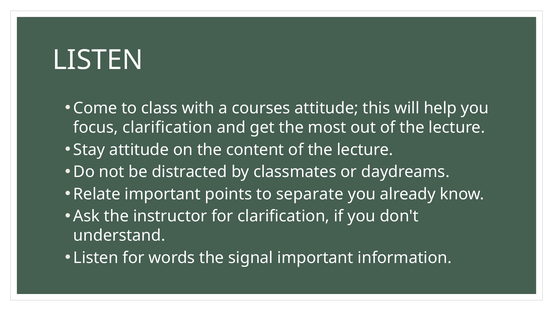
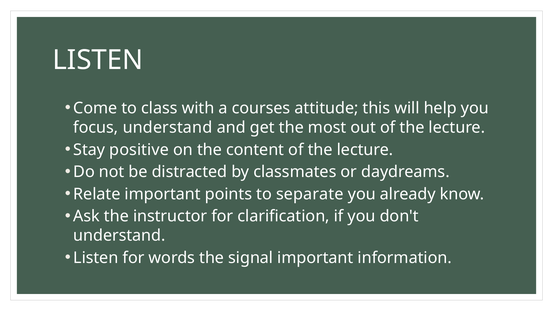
focus clarification: clarification -> understand
Stay attitude: attitude -> positive
